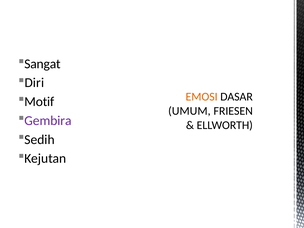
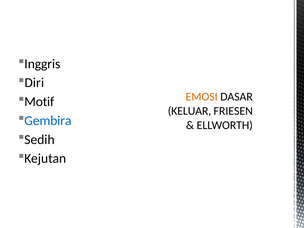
Sangat: Sangat -> Inggris
UMUM: UMUM -> KELUAR
Gembira colour: purple -> blue
